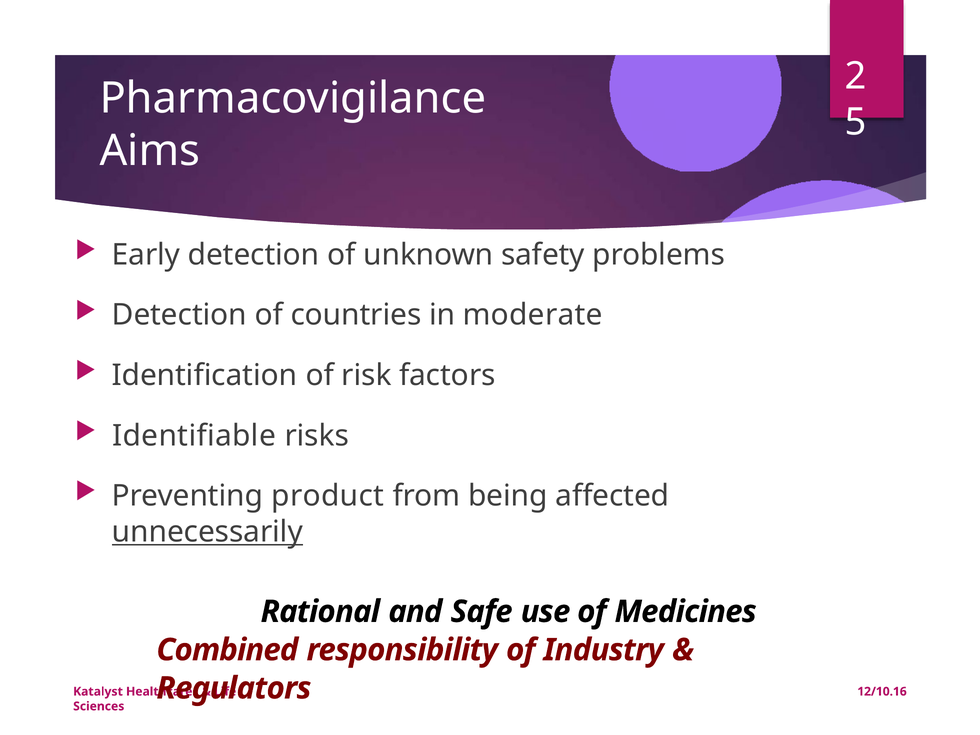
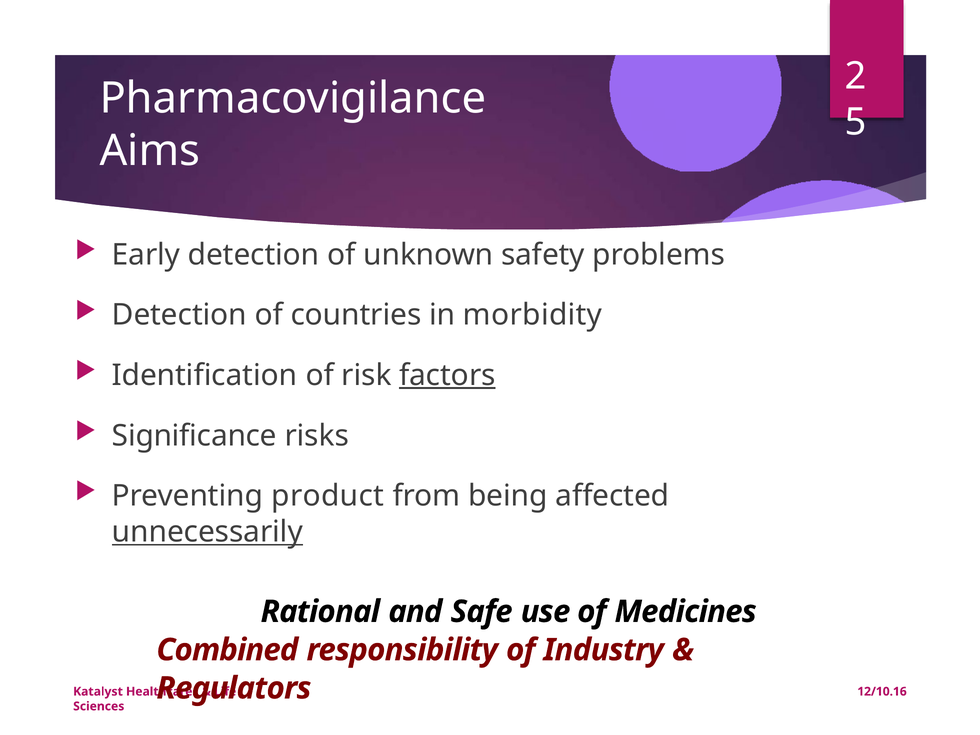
moderate: moderate -> morbidity
factors underline: none -> present
Identifiable: Identifiable -> Significance
